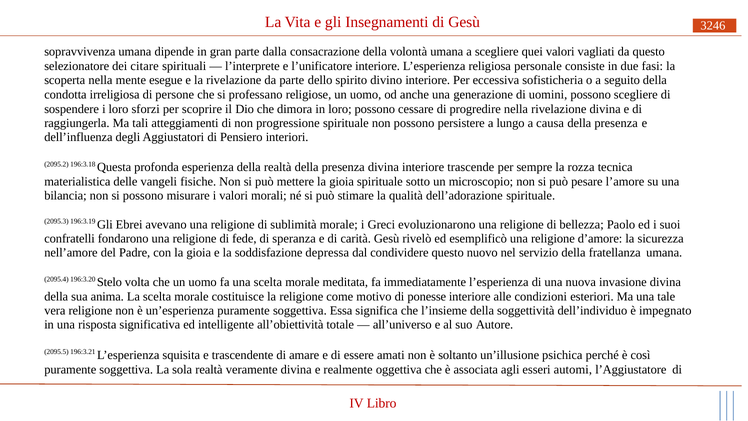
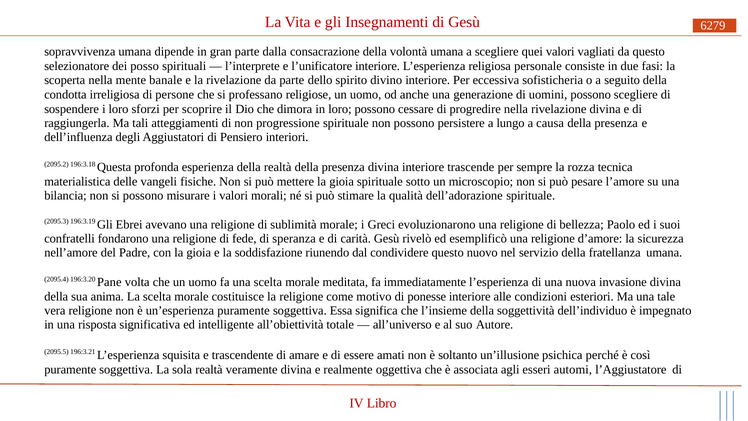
3246: 3246 -> 6279
citare: citare -> posso
esegue: esegue -> banale
depressa: depressa -> riunendo
Stelo: Stelo -> Pane
